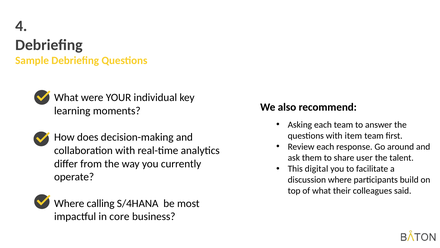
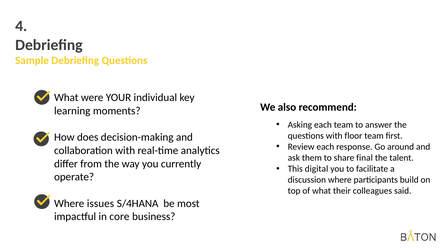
item: item -> floor
user: user -> final
calling: calling -> issues
